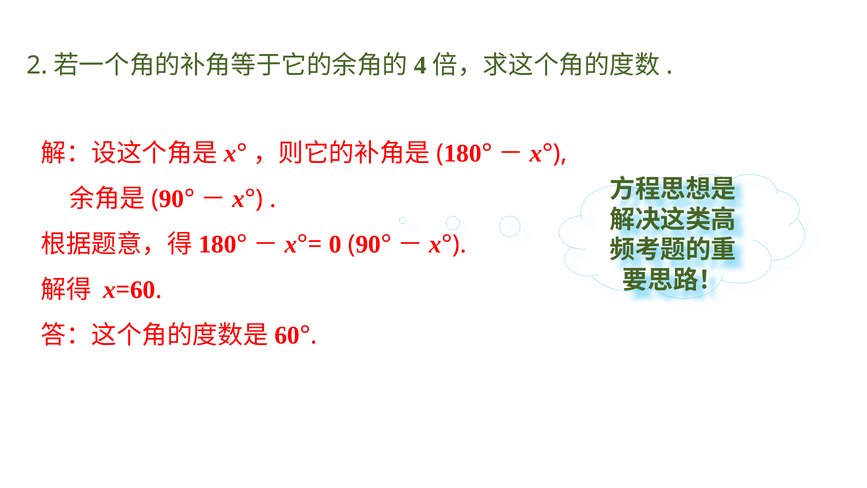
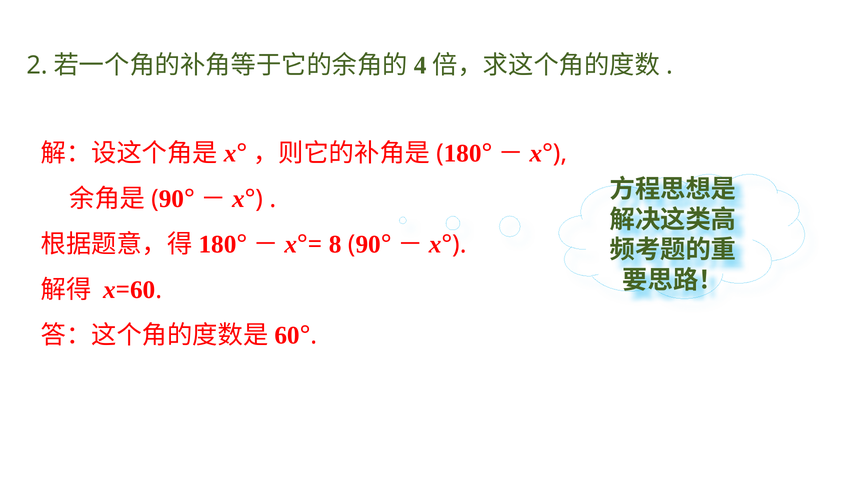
0: 0 -> 8
